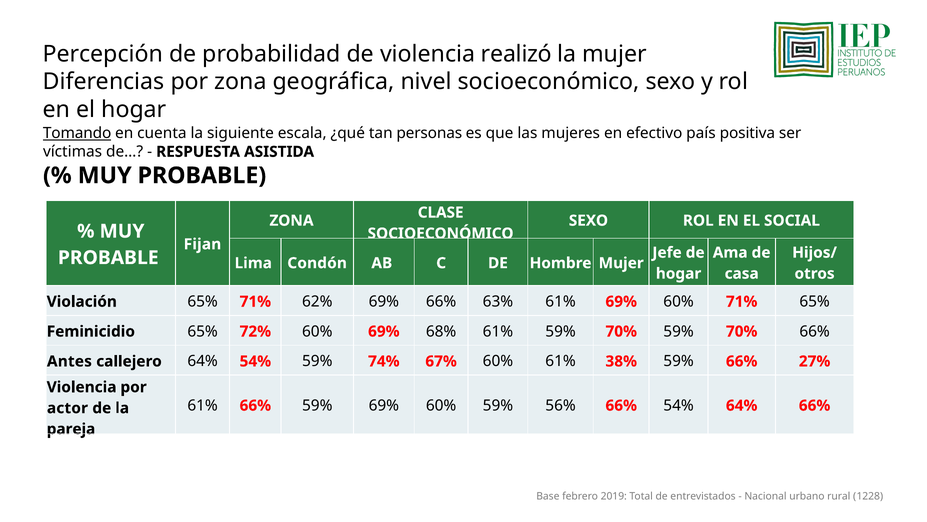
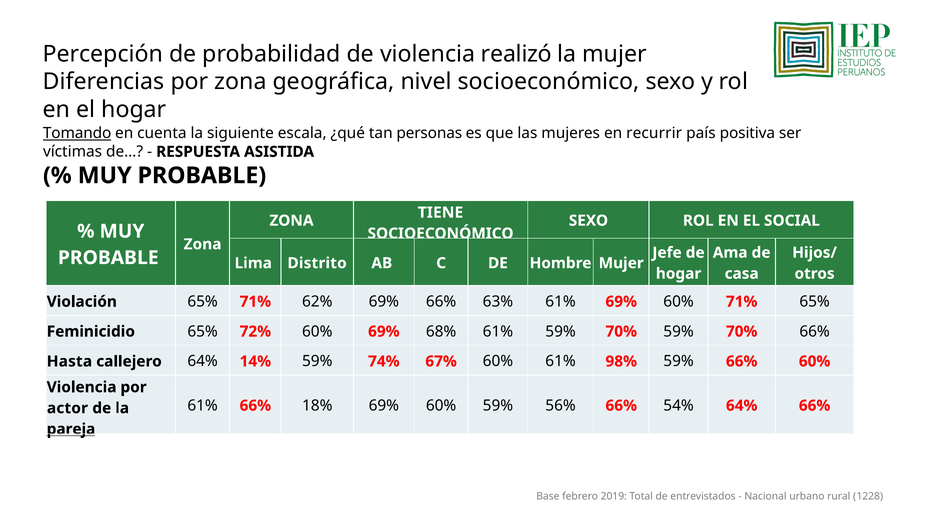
efectivo: efectivo -> recurrir
CLASE: CLASE -> TIENE
Fijan at (202, 244): Fijan -> Zona
Condón: Condón -> Distrito
Antes: Antes -> Hasta
64% 54%: 54% -> 14%
38%: 38% -> 98%
66% 27%: 27% -> 60%
66% 59%: 59% -> 18%
pareja underline: none -> present
